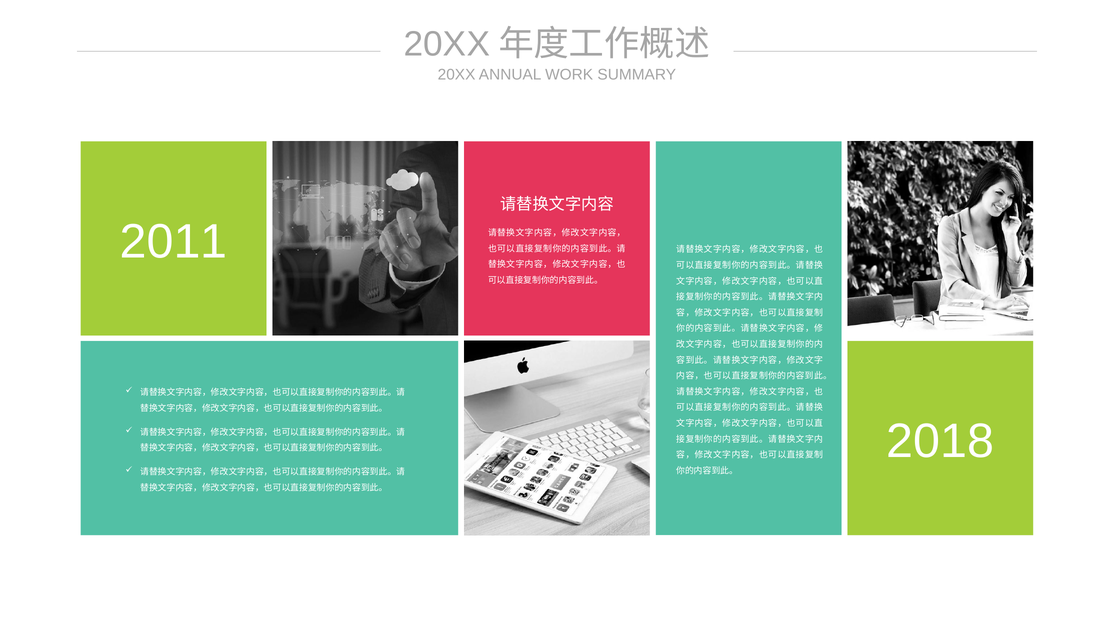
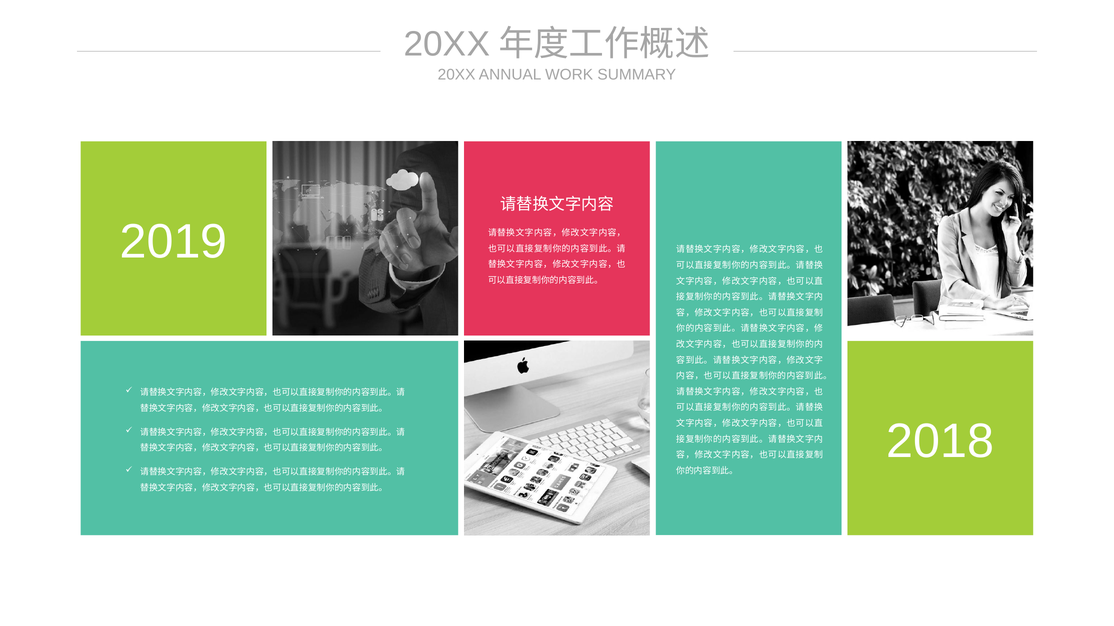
2011: 2011 -> 2019
